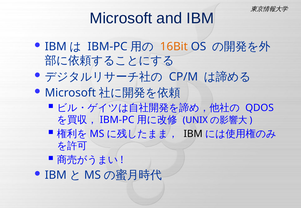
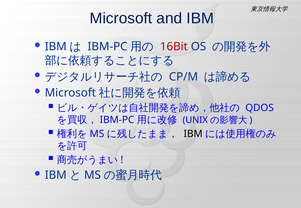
16Bit colour: orange -> red
